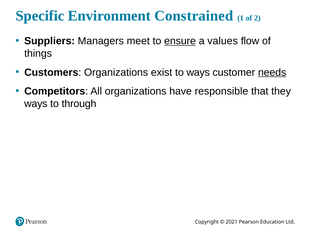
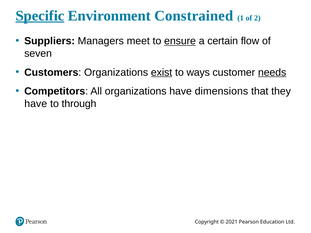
Specific underline: none -> present
values: values -> certain
things: things -> seven
exist underline: none -> present
responsible: responsible -> dimensions
ways at (36, 104): ways -> have
